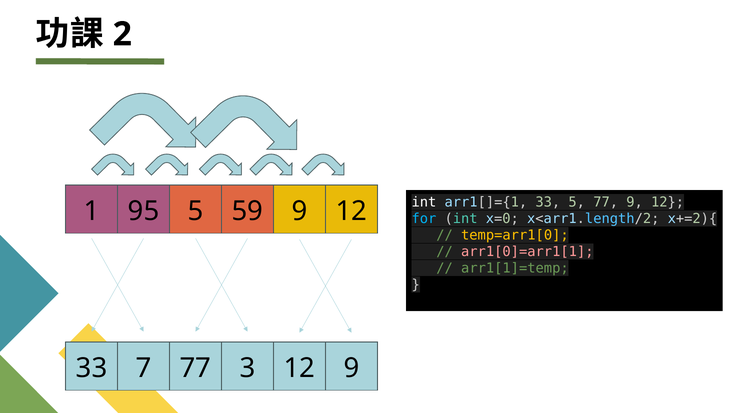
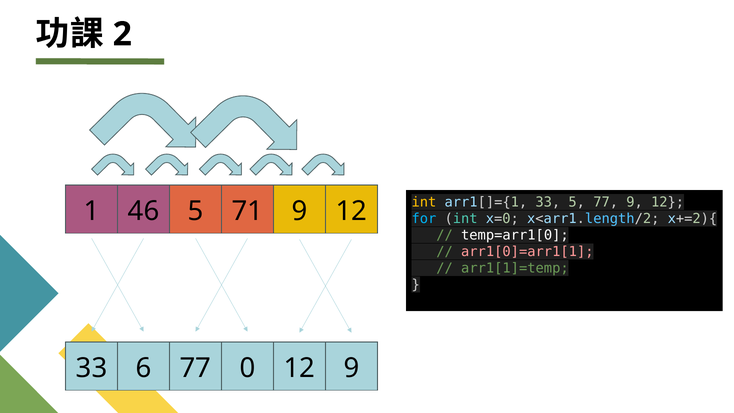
int at (424, 202) colour: white -> yellow
95: 95 -> 46
59: 59 -> 71
temp=arr1[0 colour: yellow -> white
7: 7 -> 6
3: 3 -> 0
